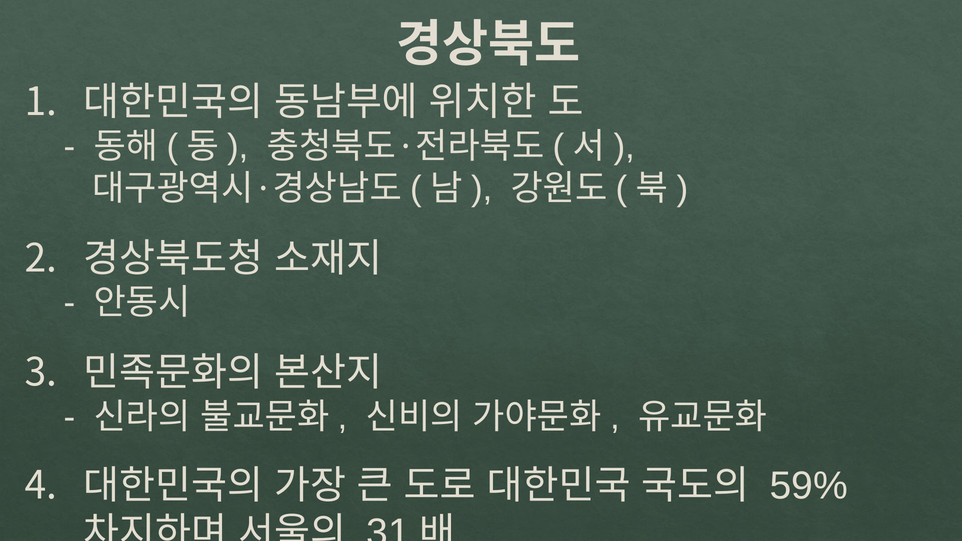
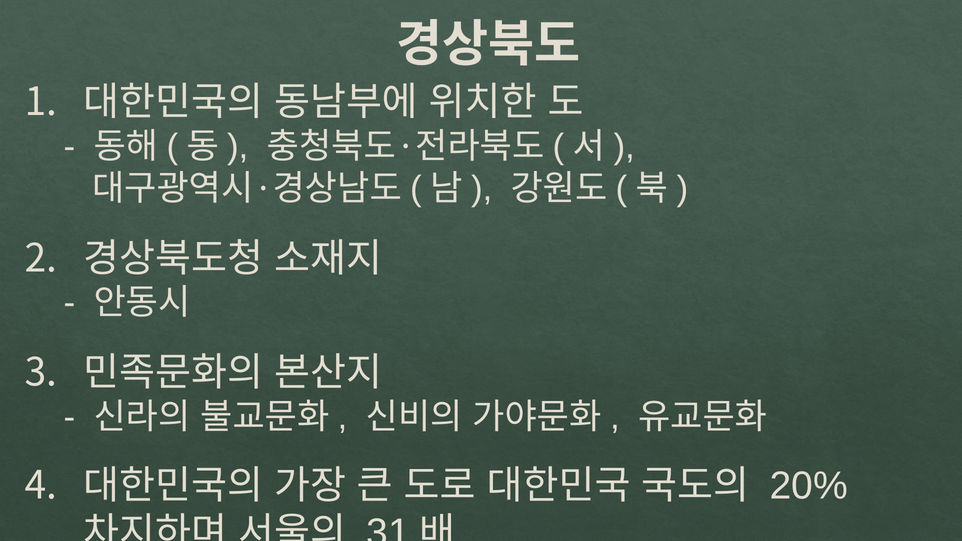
59%: 59% -> 20%
